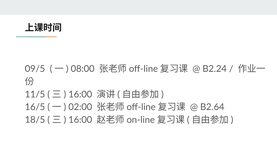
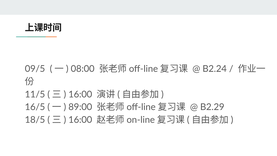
02:00: 02:00 -> 89:00
B2.64: B2.64 -> B2.29
